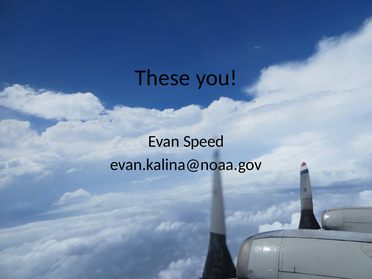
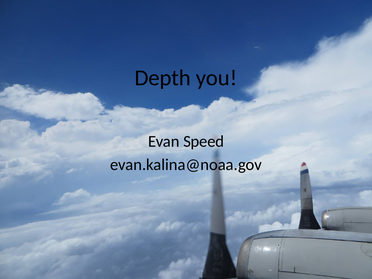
These: These -> Depth
